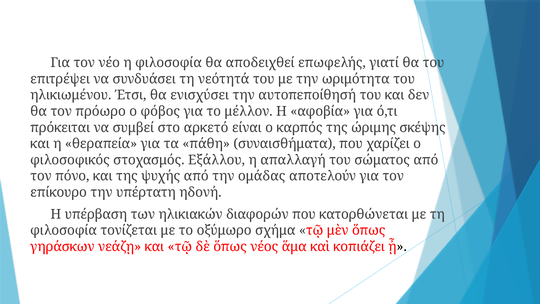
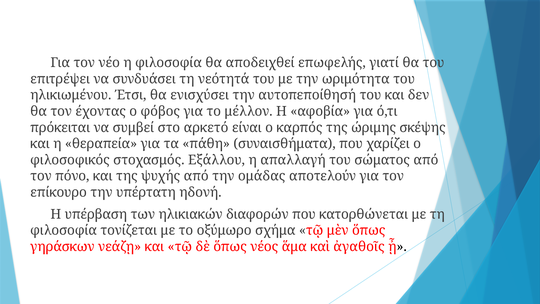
πρόωρο: πρόωρο -> έχοντας
κοπιάζει: κοπιάζει -> ἀγαθοῖς
